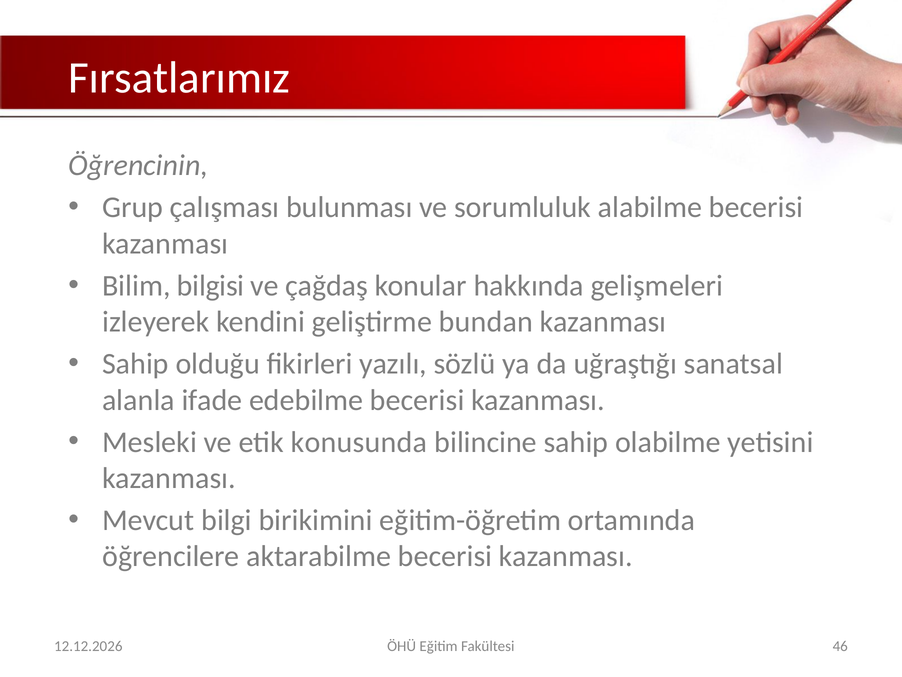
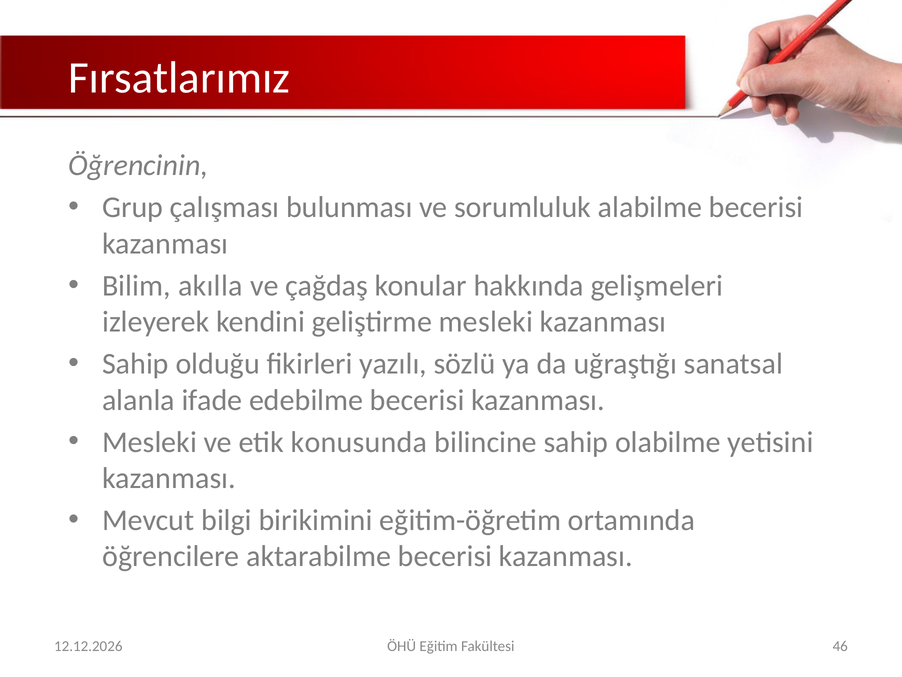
bilgisi: bilgisi -> akılla
geliştirme bundan: bundan -> mesleki
